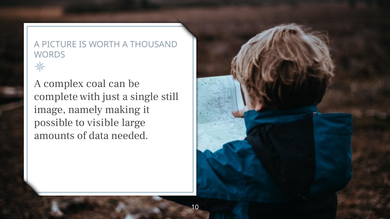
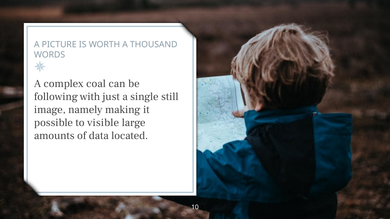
complete: complete -> following
needed: needed -> located
